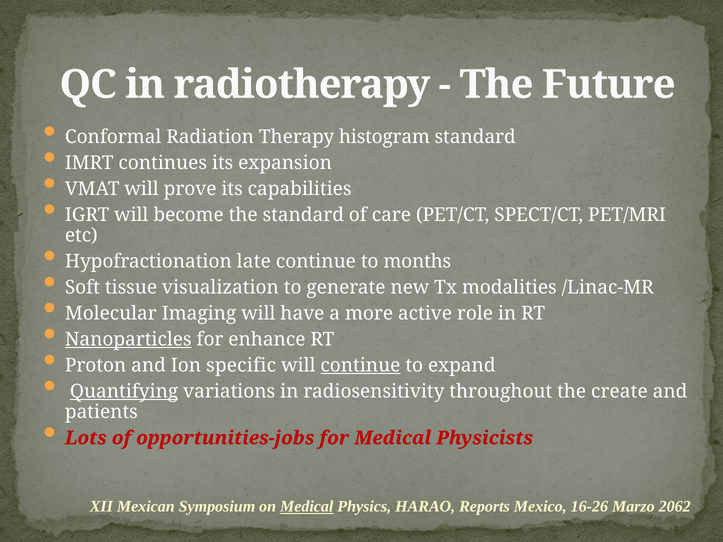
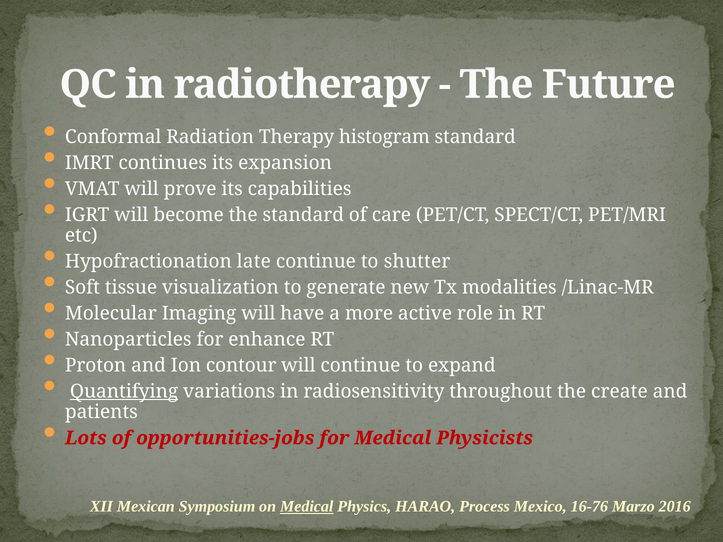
months: months -> shutter
Nanoparticles underline: present -> none
specific: specific -> contour
continue at (360, 366) underline: present -> none
Reports: Reports -> Process
16-26: 16-26 -> 16-76
2062: 2062 -> 2016
